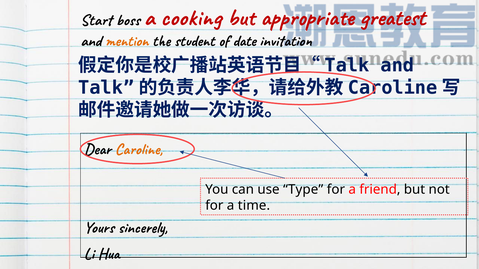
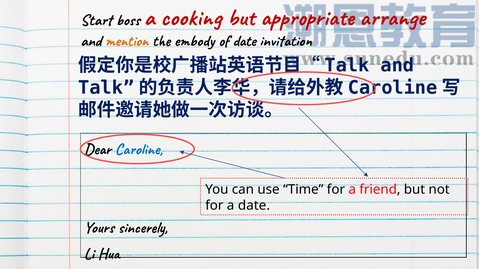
greatest: greatest -> arrange
student: student -> embody
Caroline colour: orange -> blue
Type: Type -> Time
a time: time -> date
